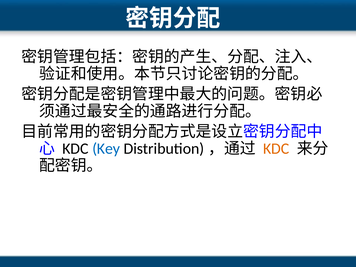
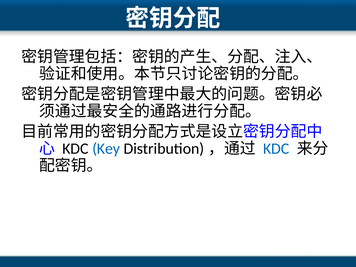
KDC at (276, 149) colour: orange -> blue
